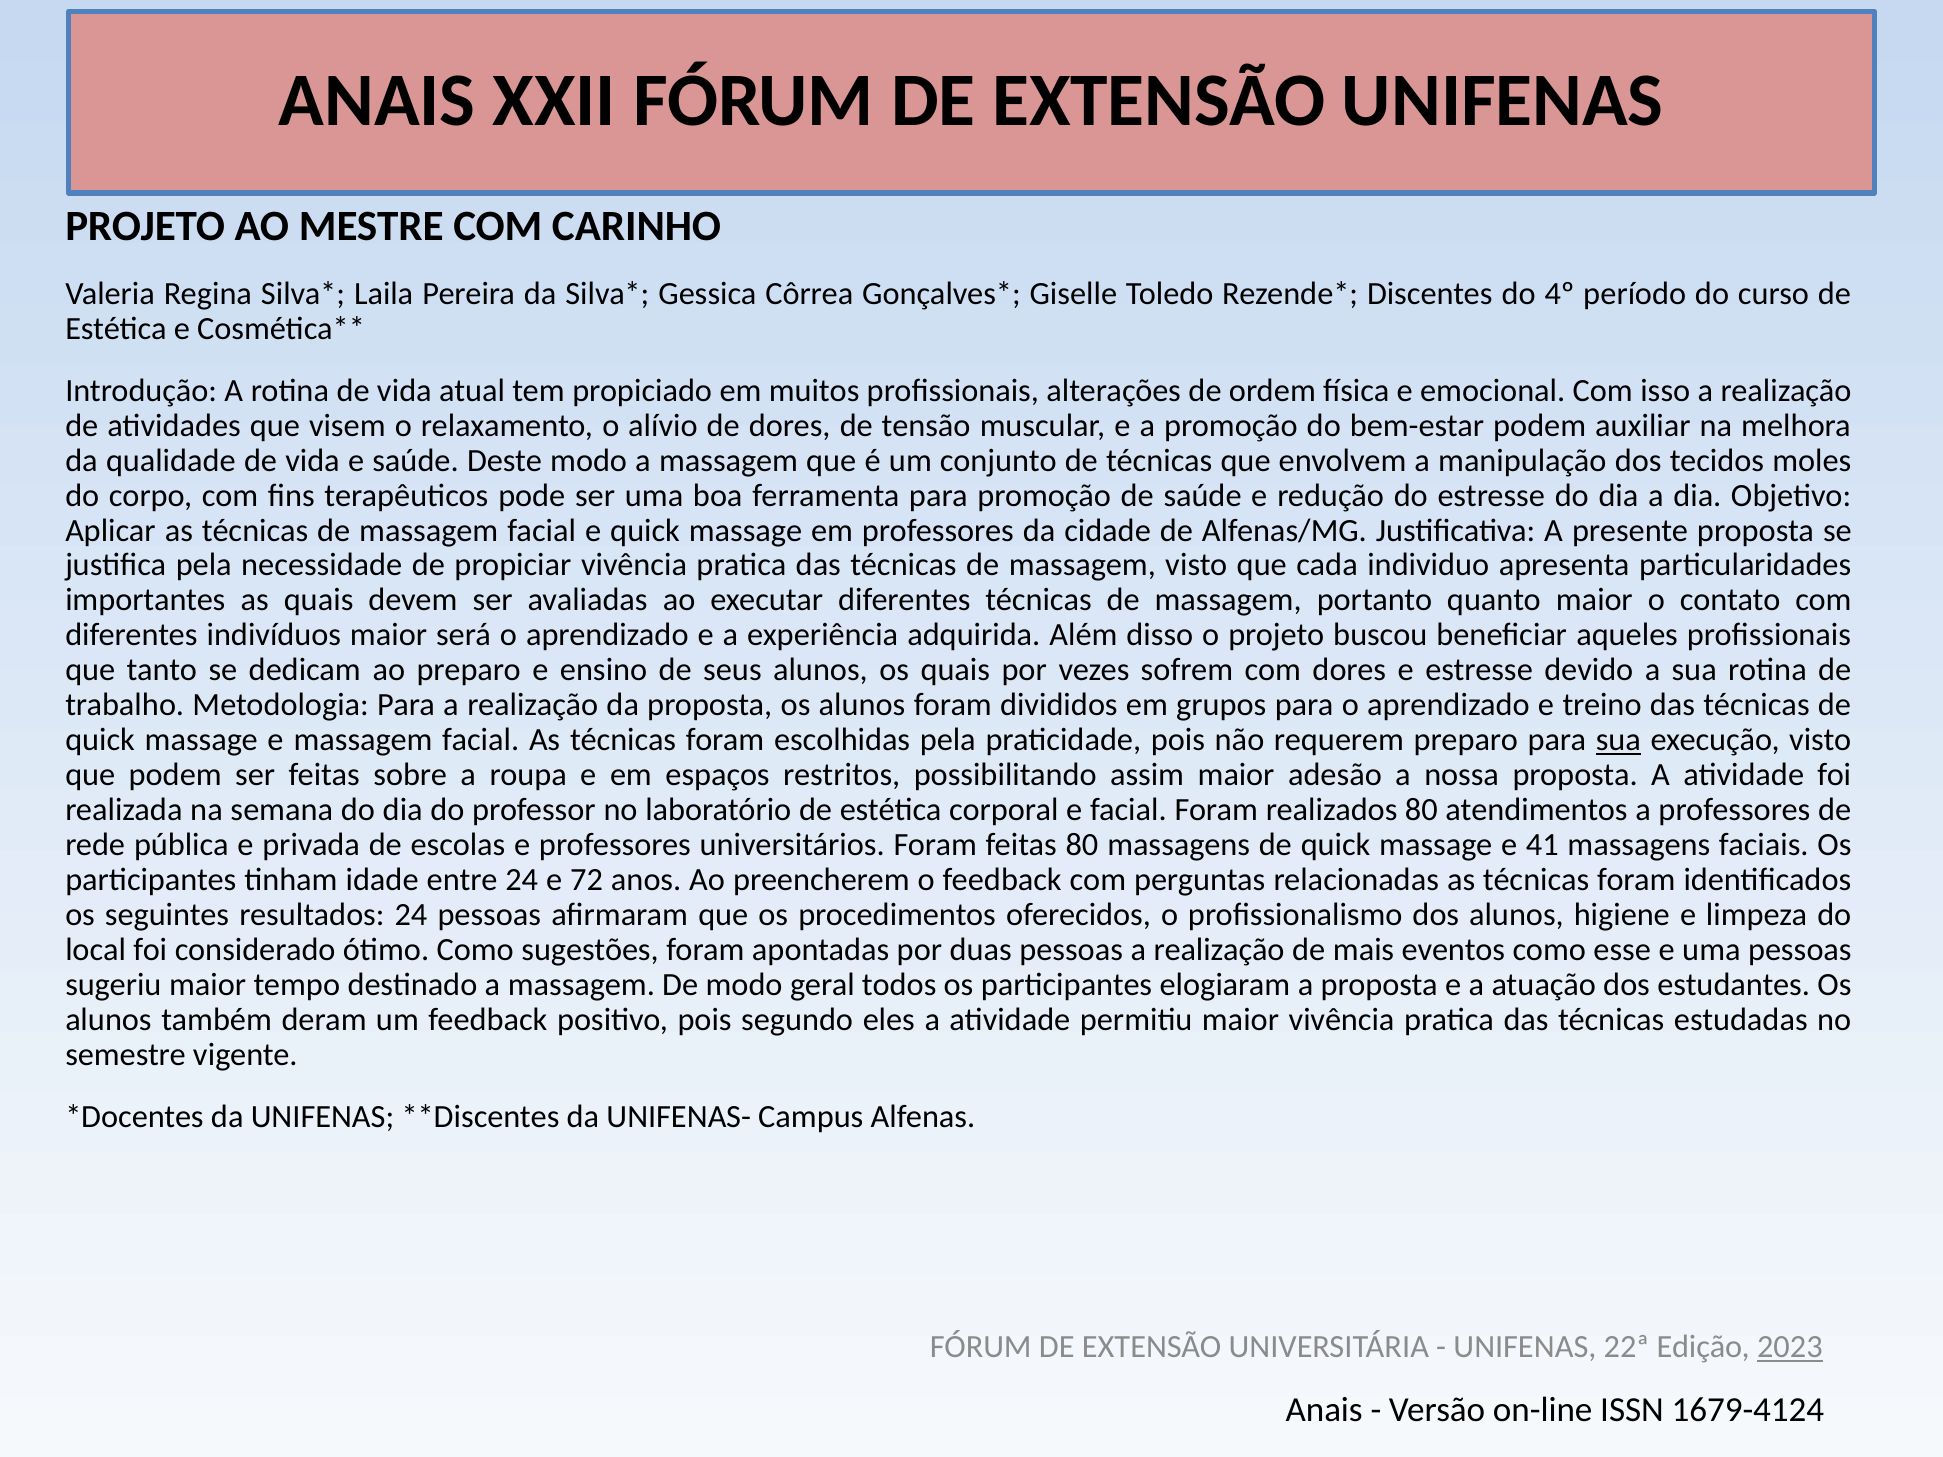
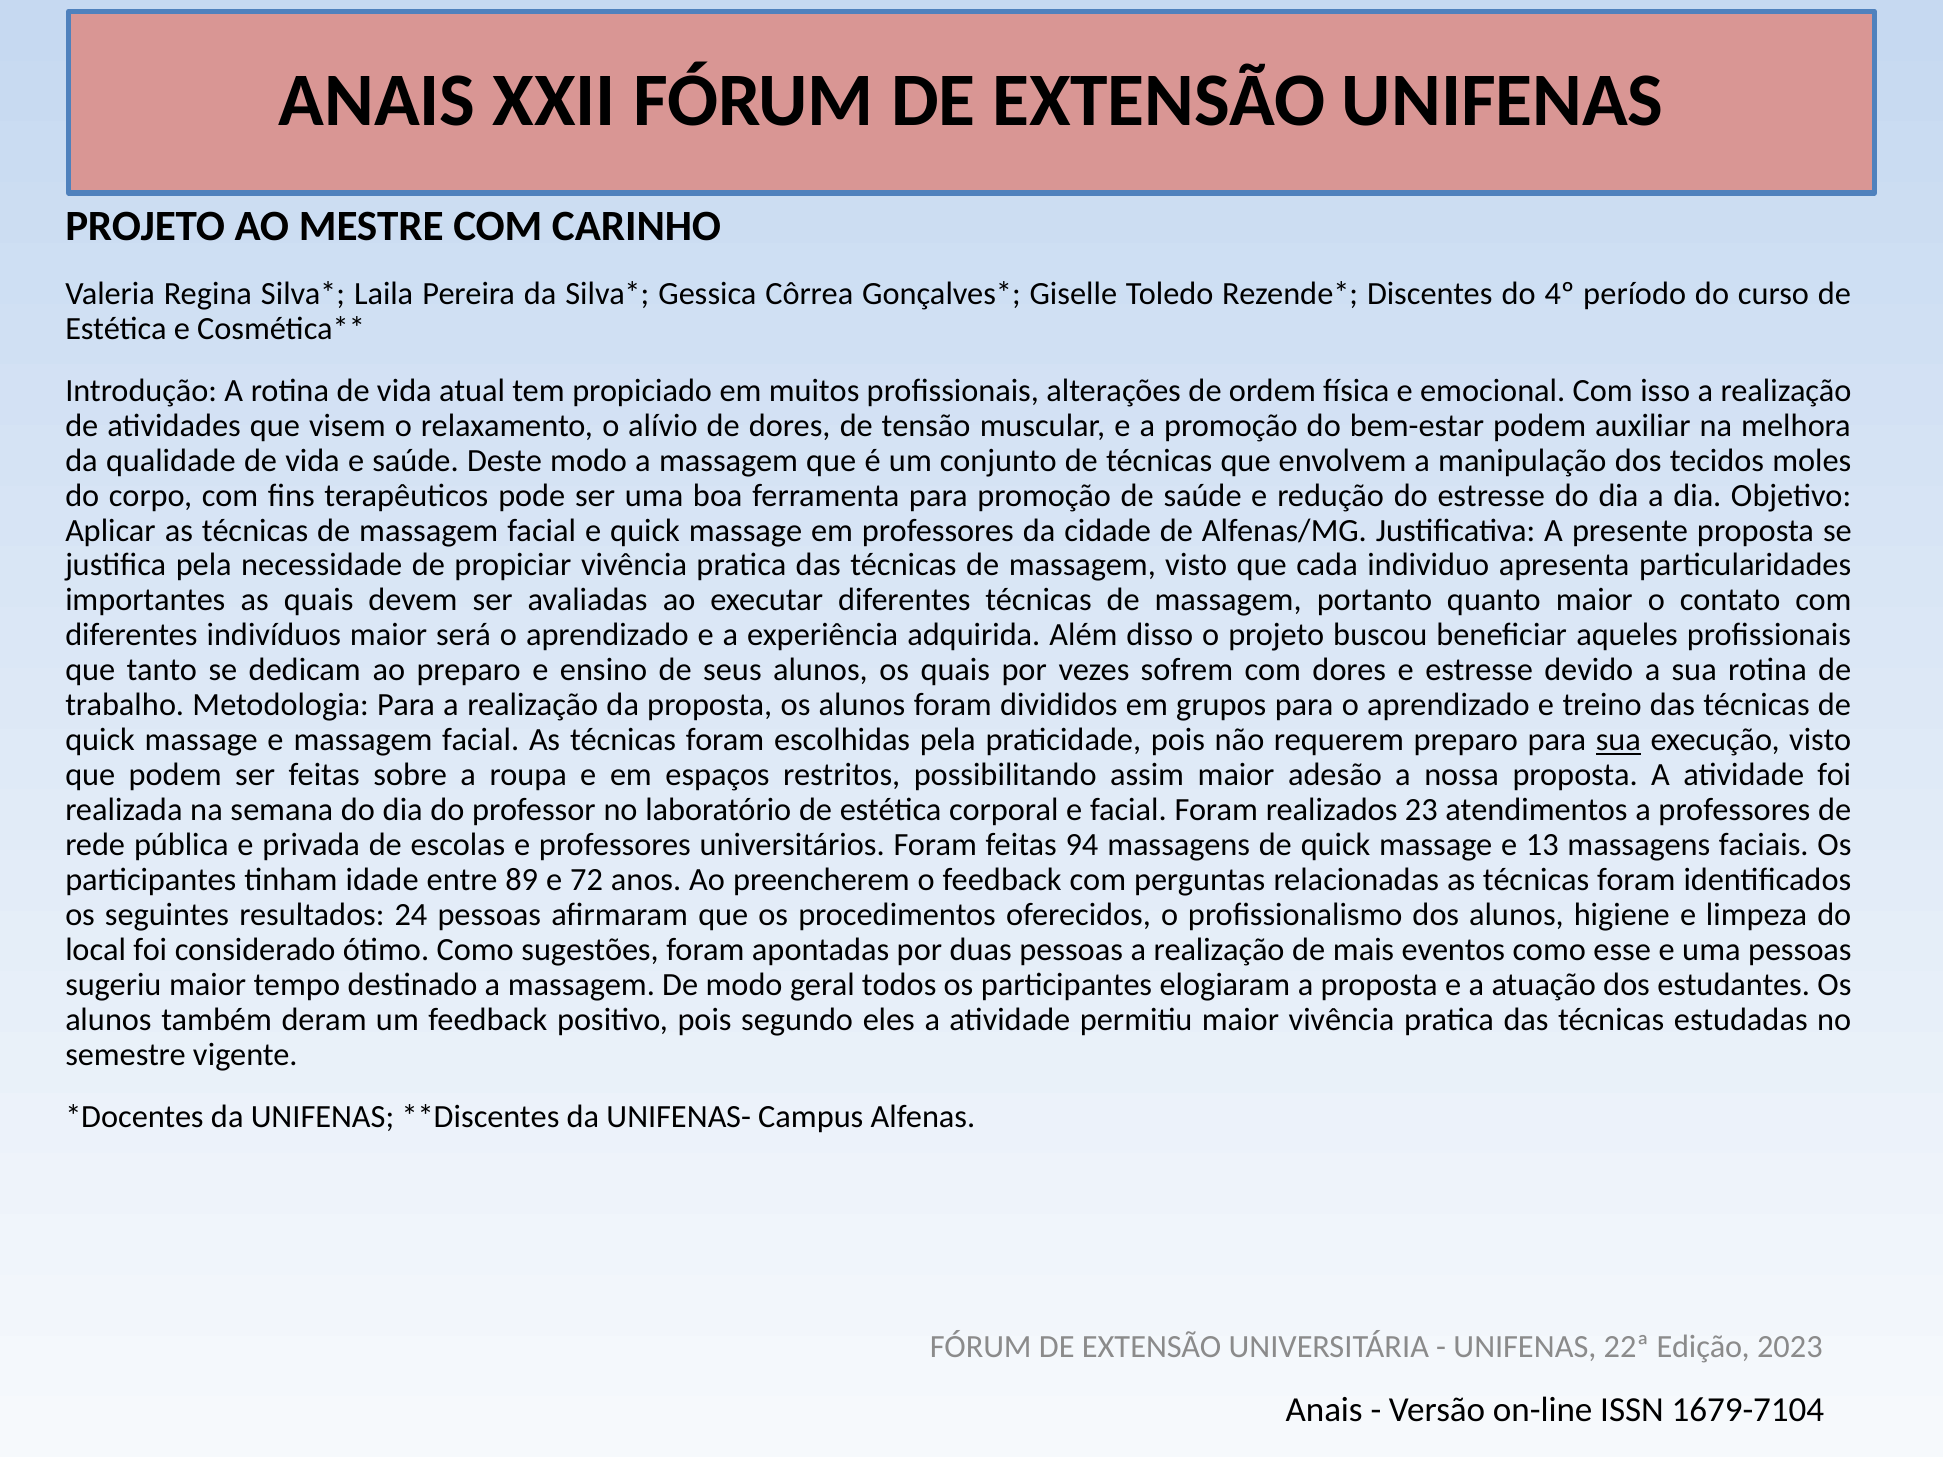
realizados 80: 80 -> 23
feitas 80: 80 -> 94
41: 41 -> 13
entre 24: 24 -> 89
2023 underline: present -> none
1679-4124: 1679-4124 -> 1679-7104
